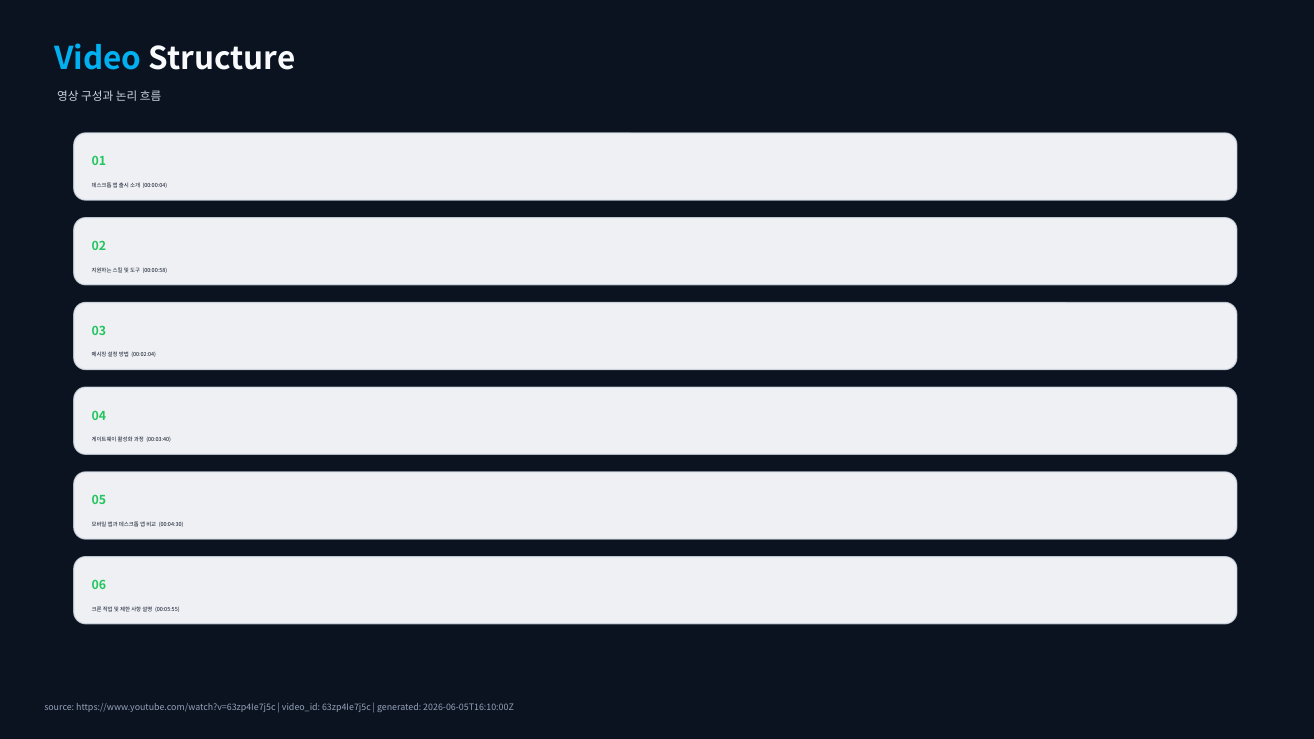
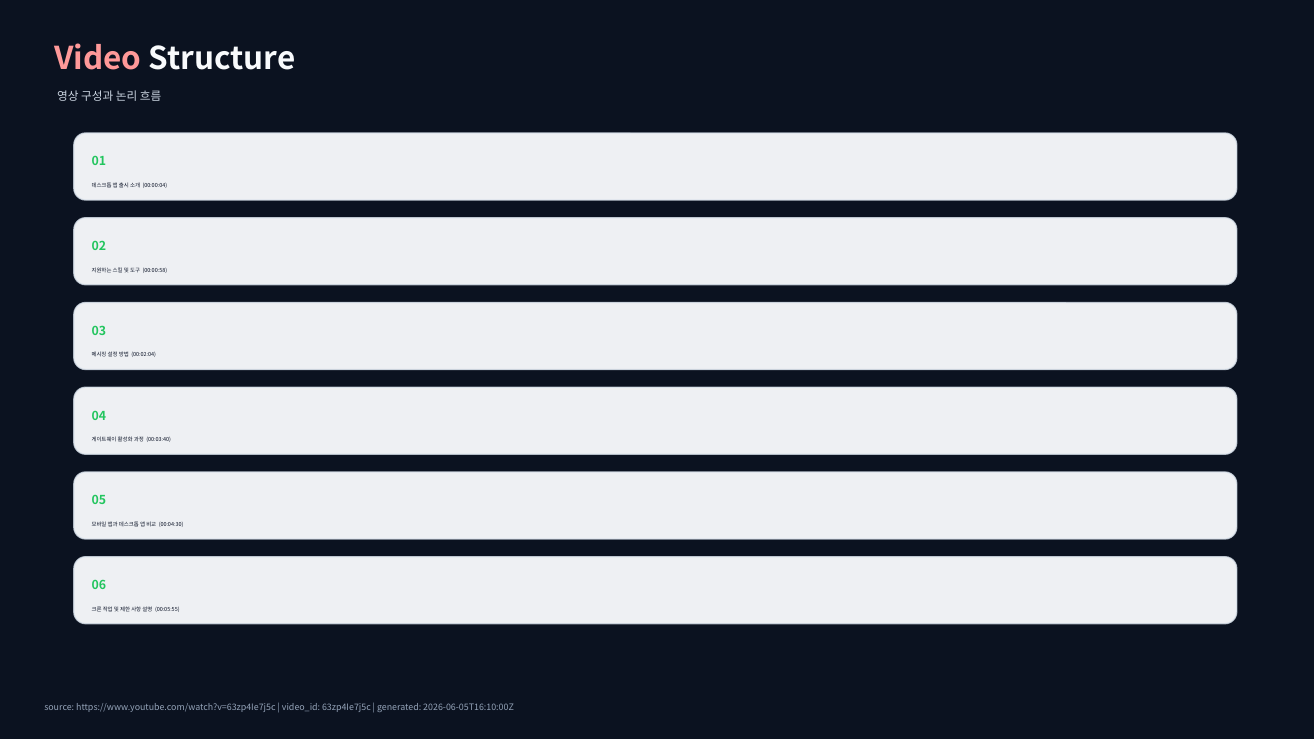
Video colour: light blue -> pink
